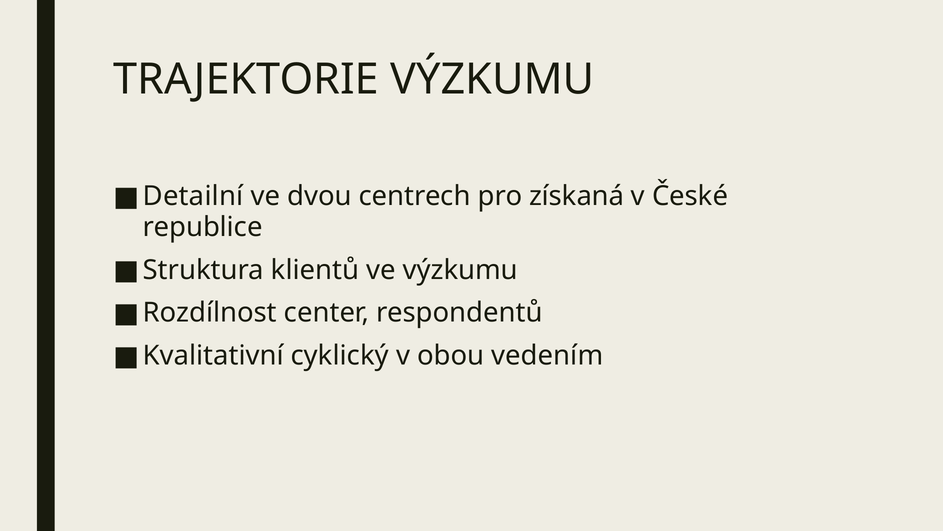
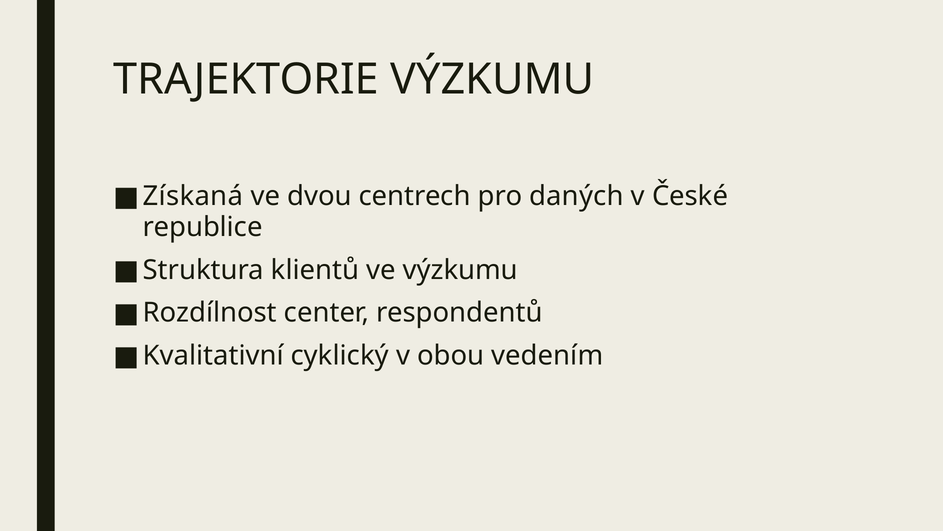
Detailní: Detailní -> Získaná
získaná: získaná -> daných
